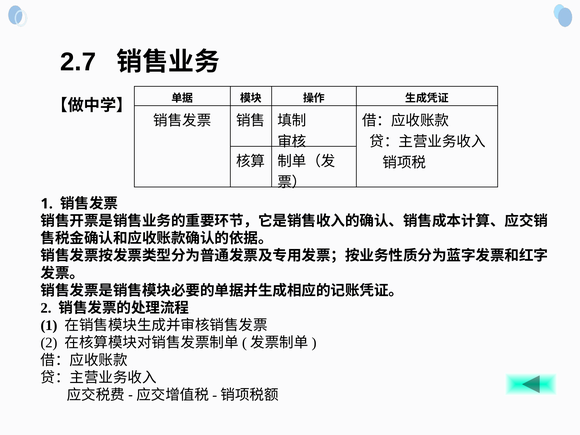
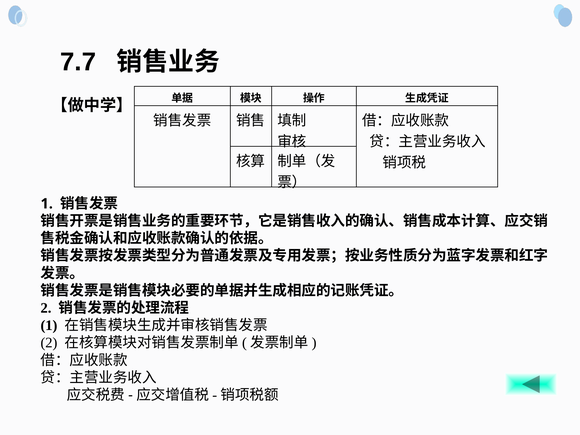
2.7: 2.7 -> 7.7
